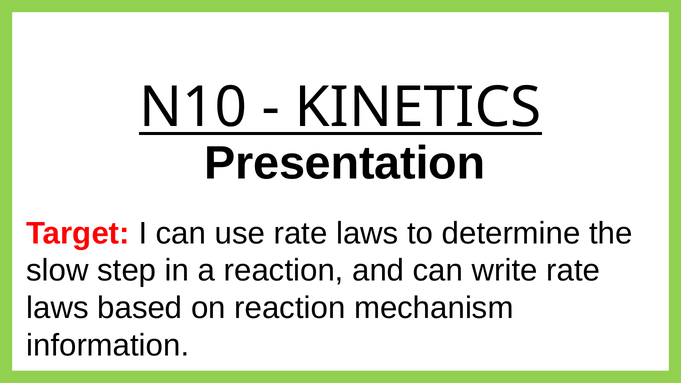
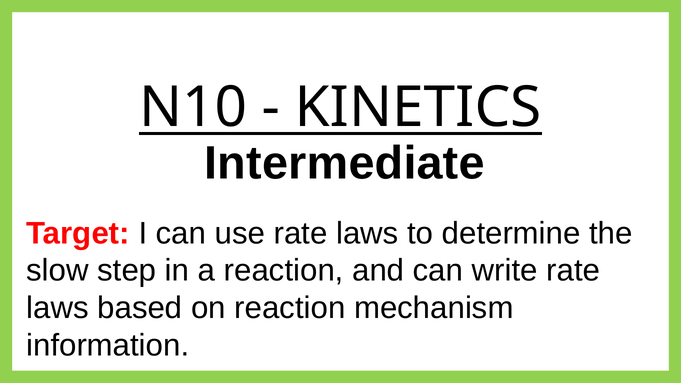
Presentation: Presentation -> Intermediate
